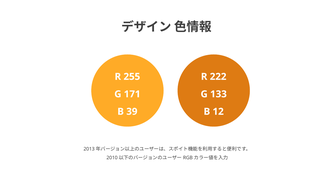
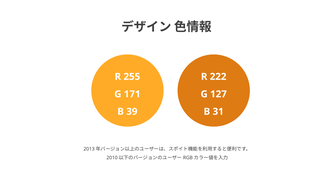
133: 133 -> 127
12: 12 -> 31
